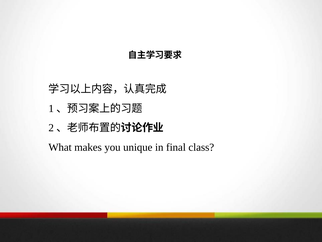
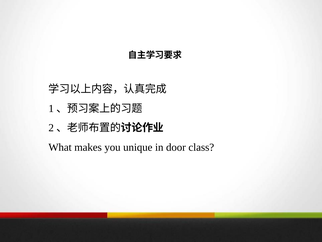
final: final -> door
